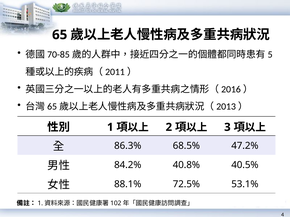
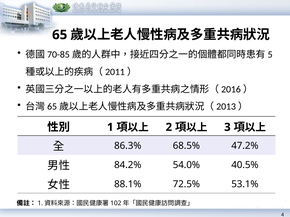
40.8%: 40.8% -> 54.0%
